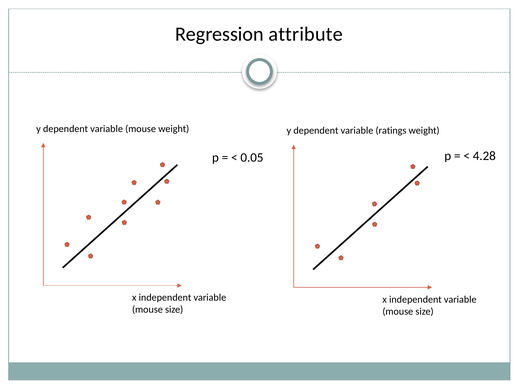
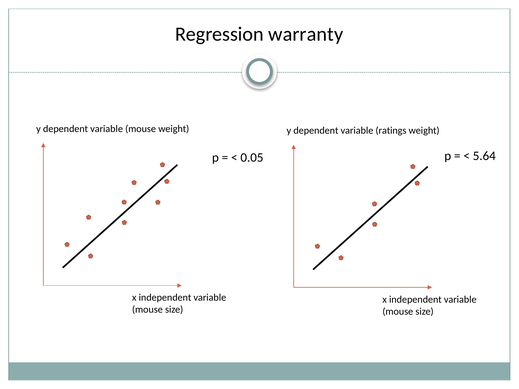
attribute: attribute -> warranty
4.28: 4.28 -> 5.64
